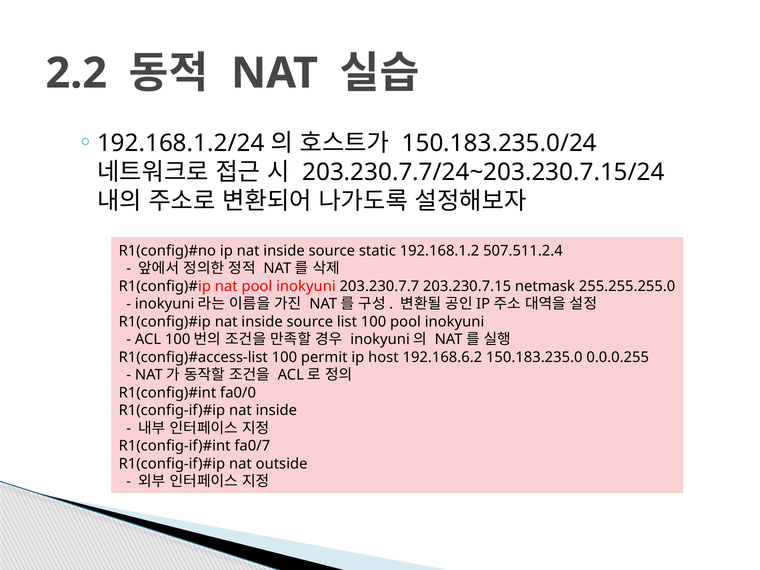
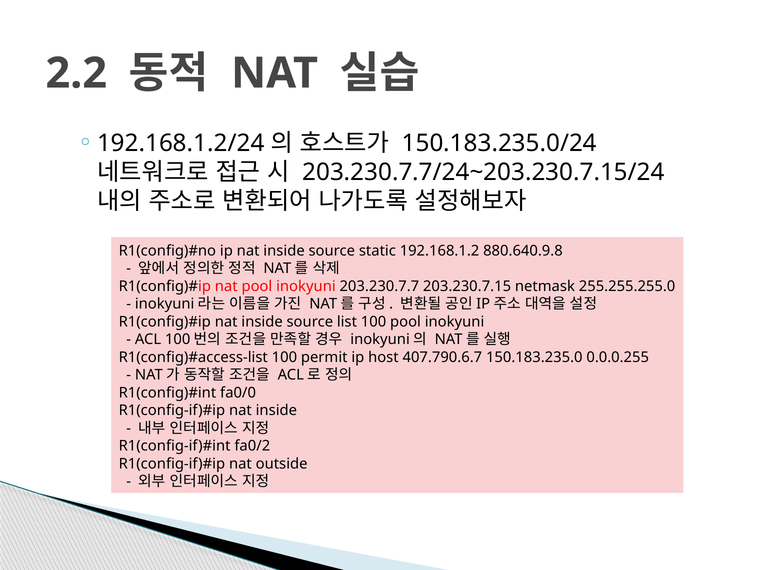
507.511.2.4: 507.511.2.4 -> 880.640.9.8
192.168.6.2: 192.168.6.2 -> 407.790.6.7
fa0/7: fa0/7 -> fa0/2
